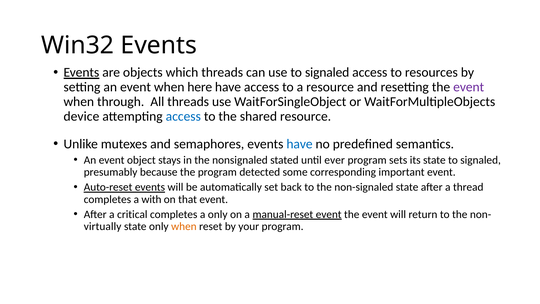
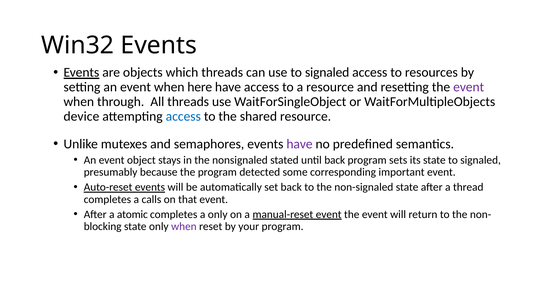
have at (300, 144) colour: blue -> purple
until ever: ever -> back
with: with -> calls
critical: critical -> atomic
virtually: virtually -> blocking
when at (184, 226) colour: orange -> purple
